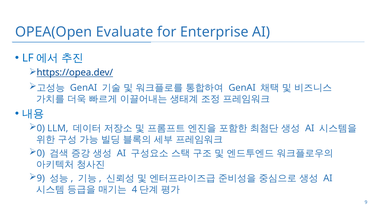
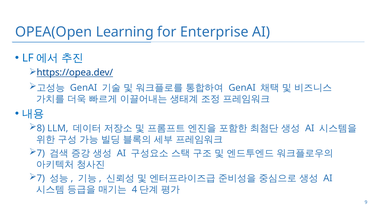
Evaluate: Evaluate -> Learning
0 at (41, 128): 0 -> 8
0 at (41, 153): 0 -> 7
9 at (41, 178): 9 -> 7
